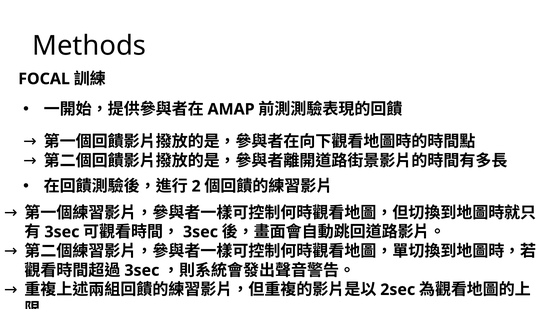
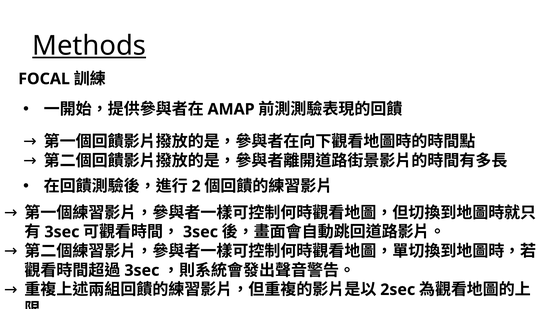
Methods underline: none -> present
